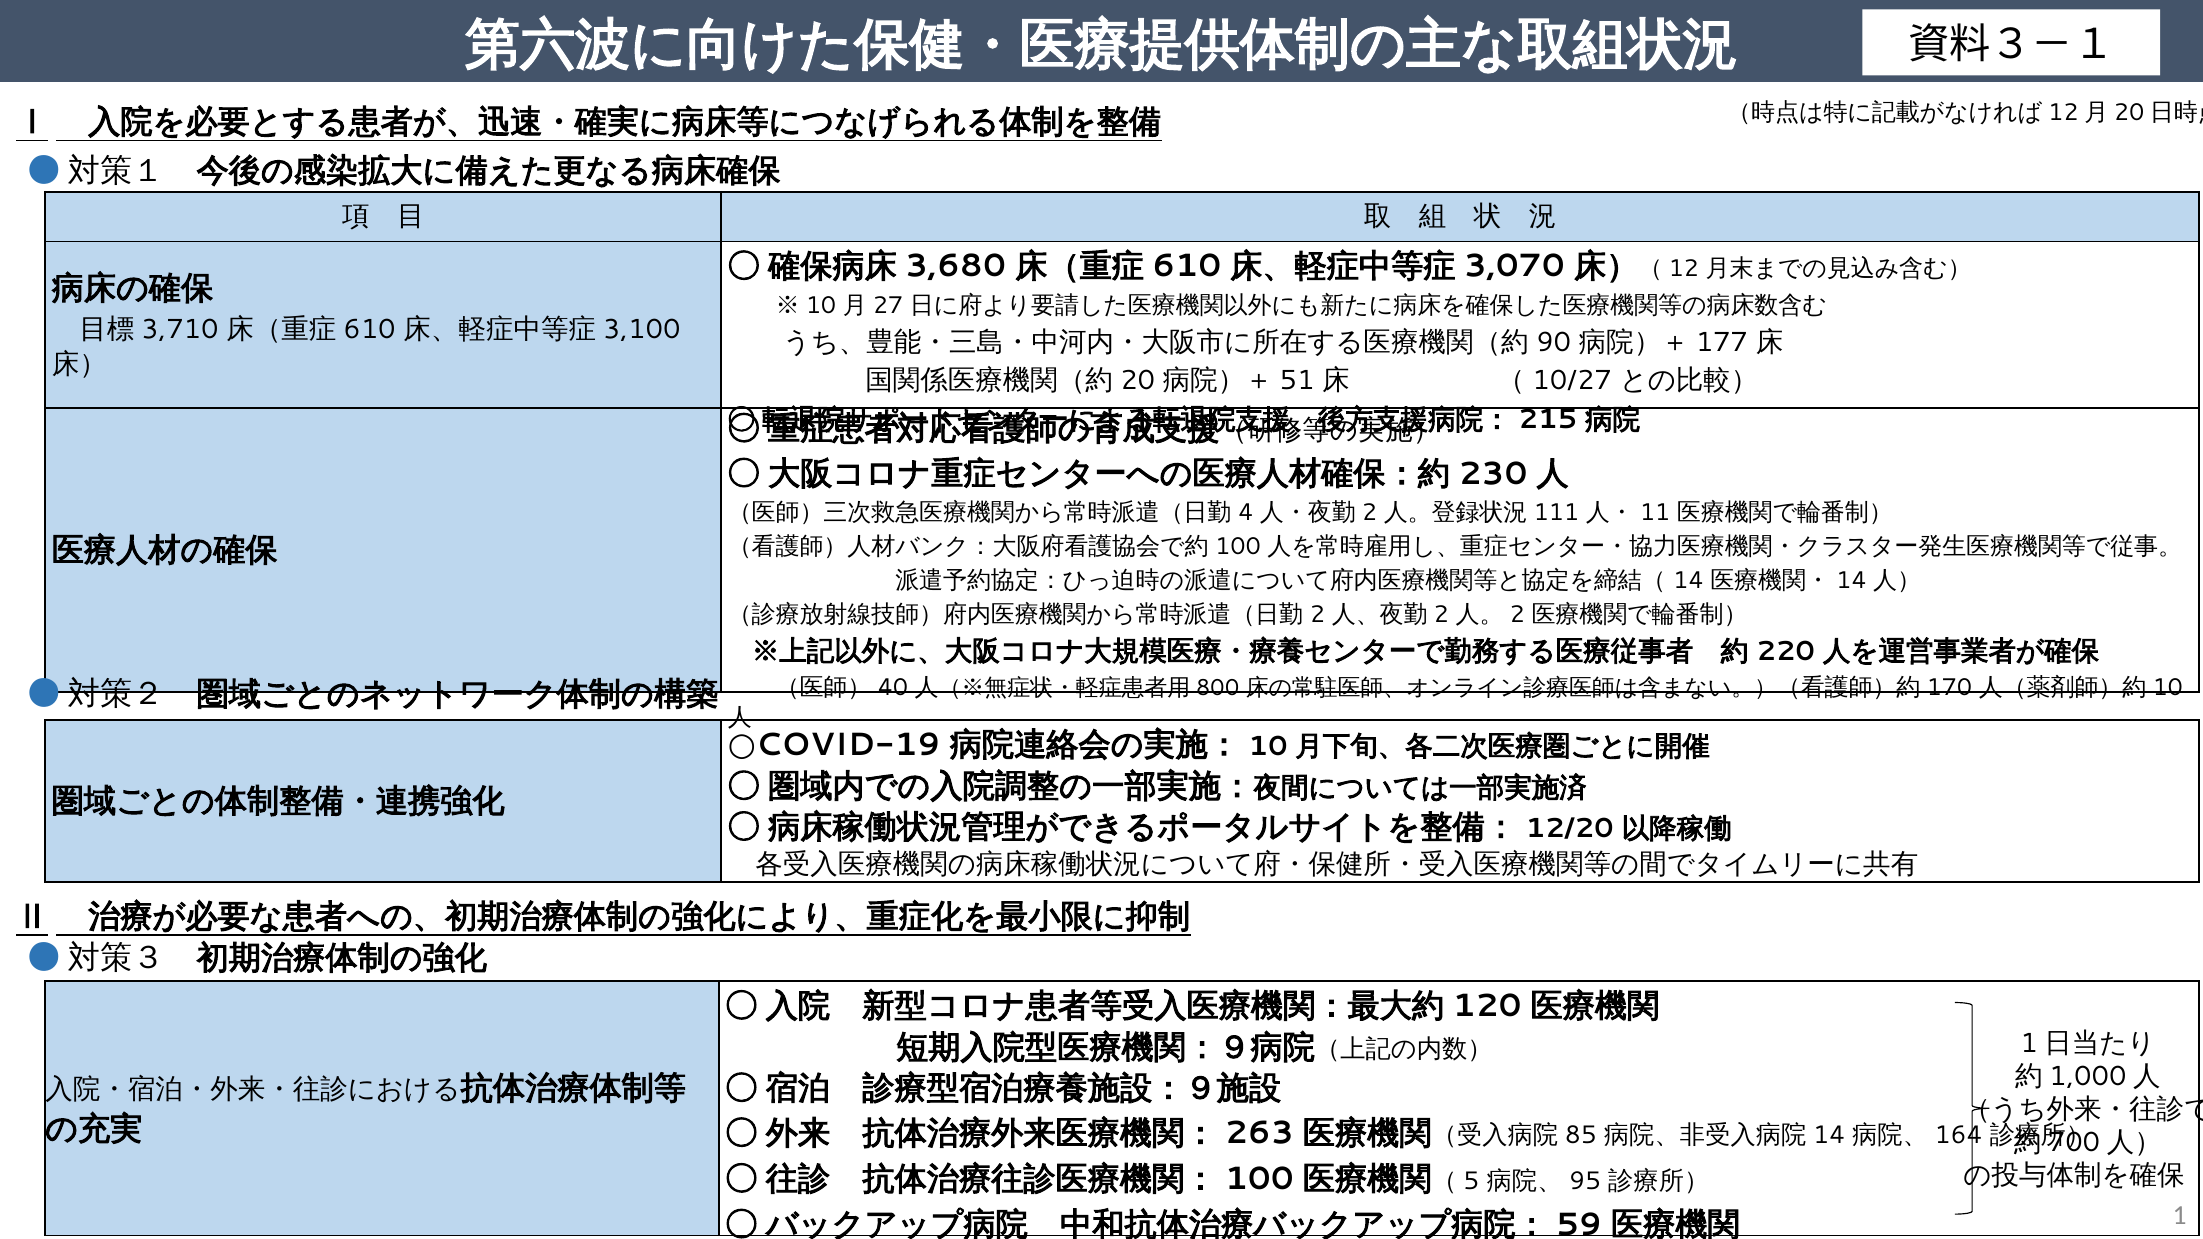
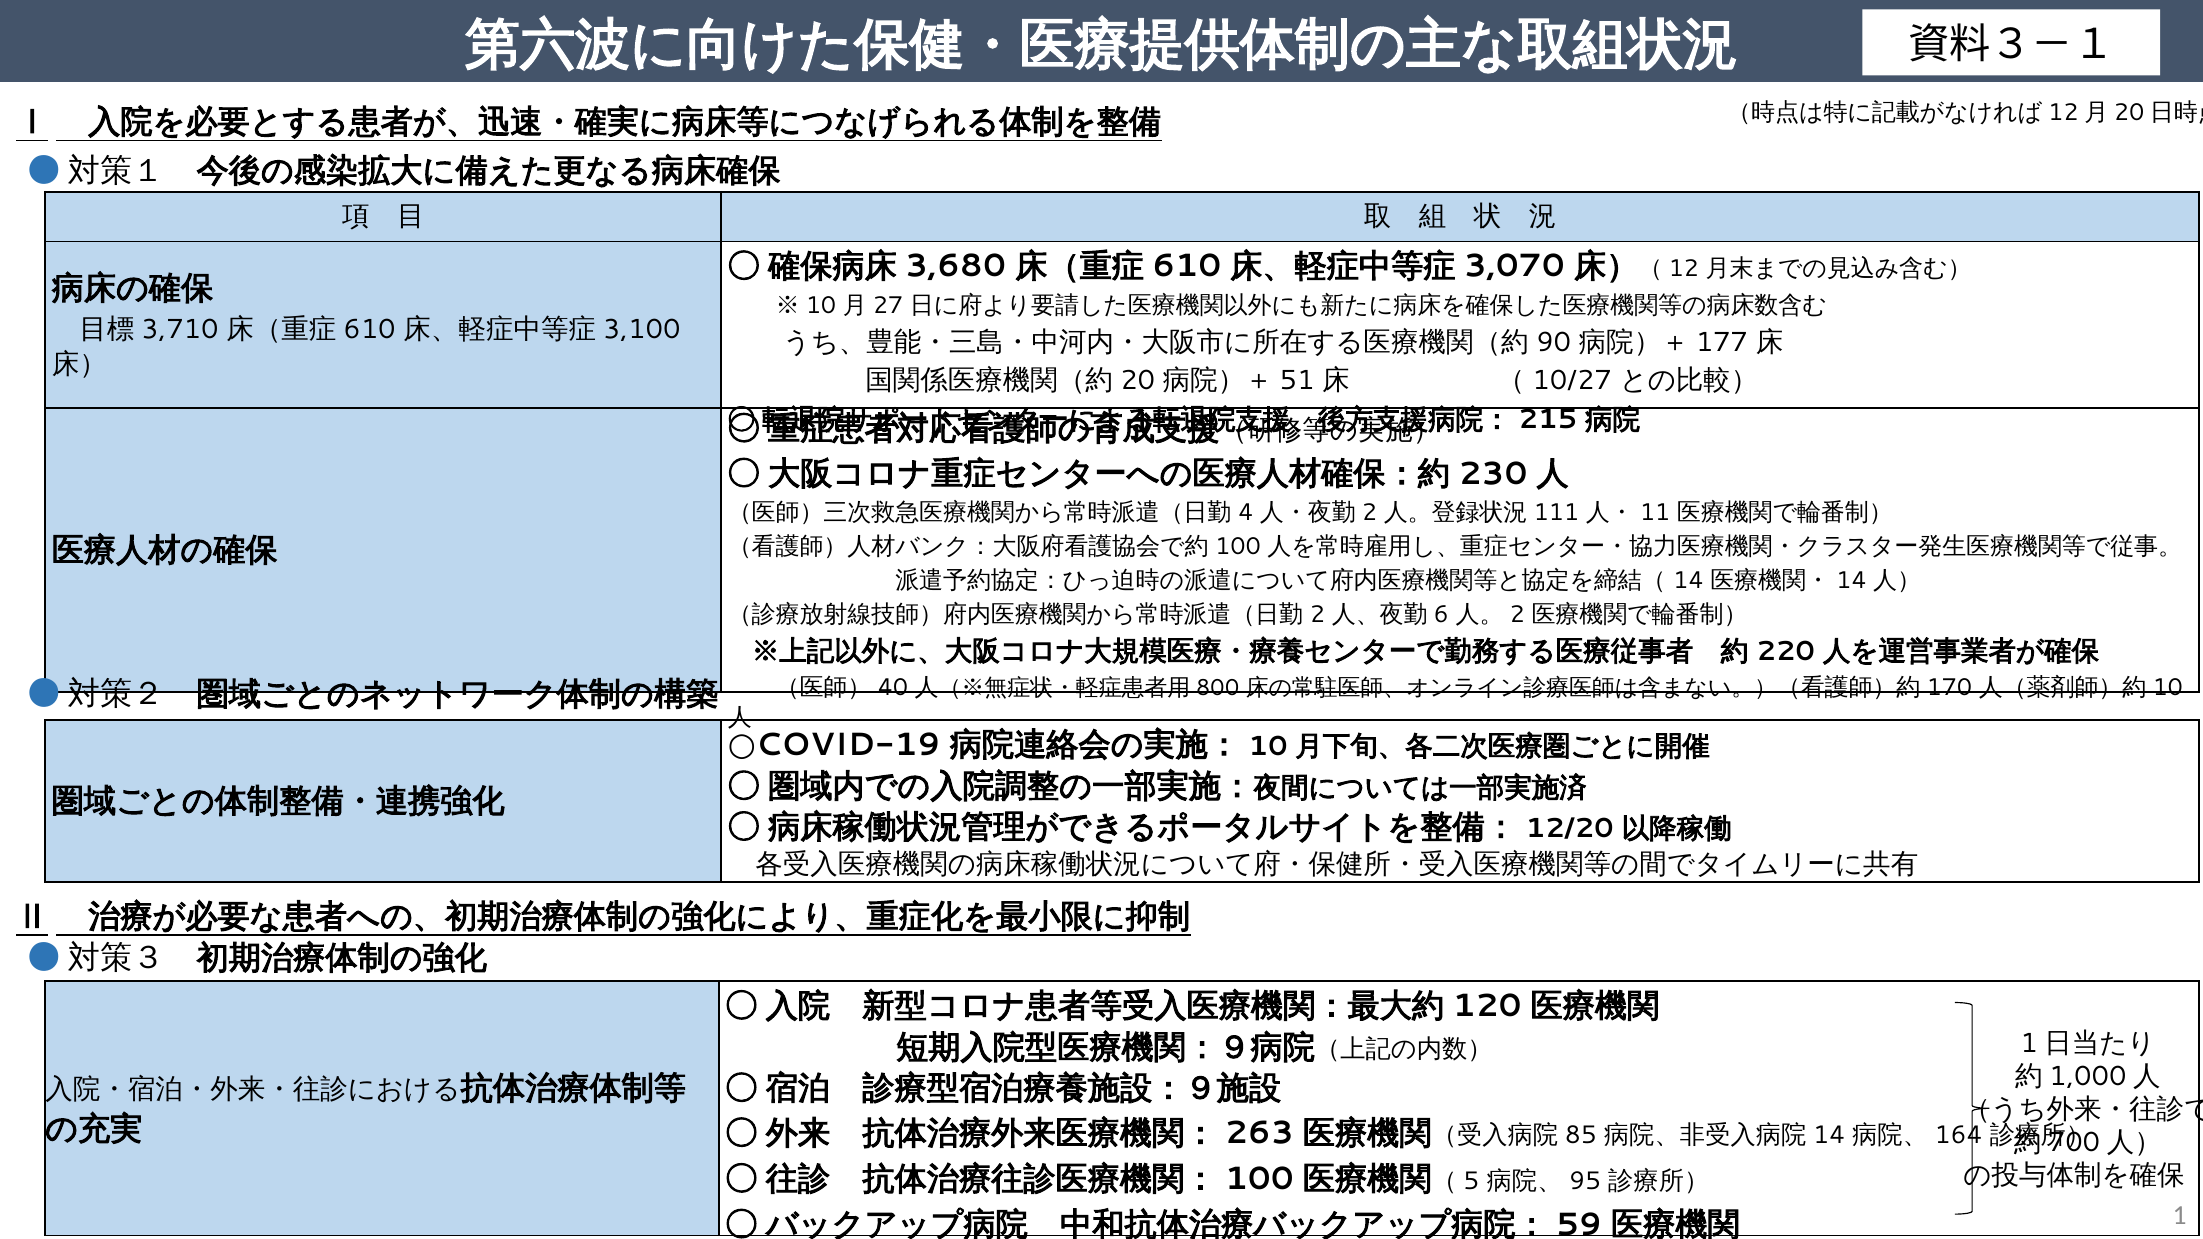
2 at (1441, 615): 2 -> 6
